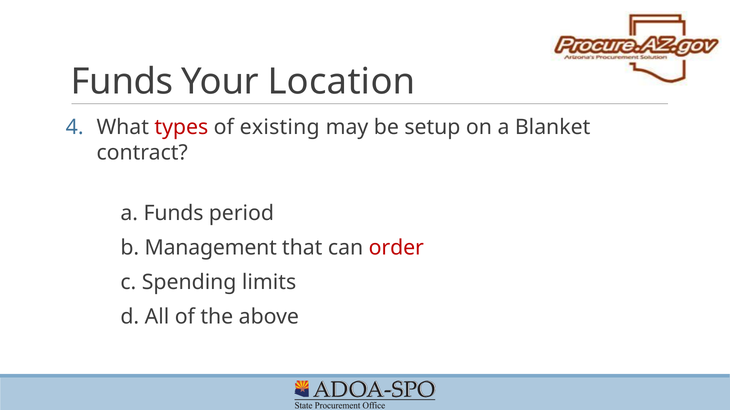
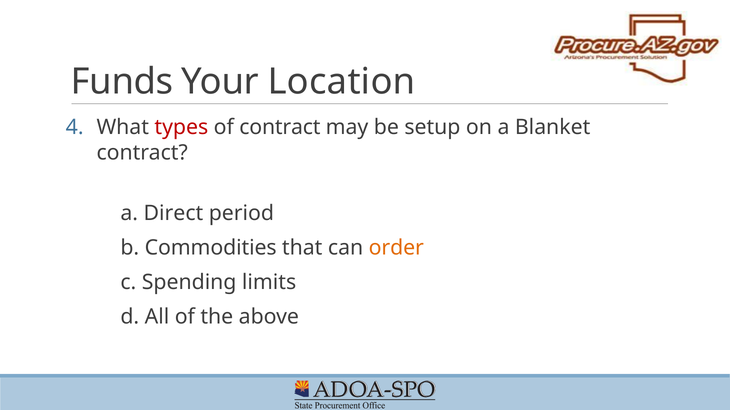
of existing: existing -> contract
a Funds: Funds -> Direct
Management: Management -> Commodities
order colour: red -> orange
